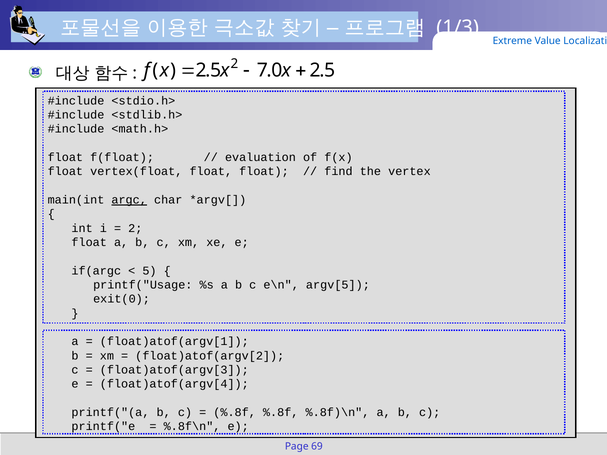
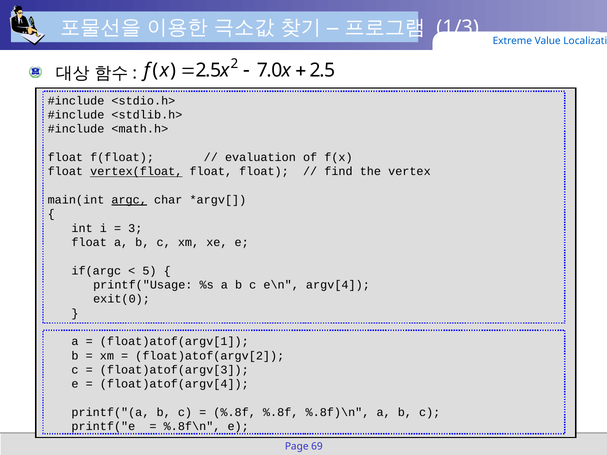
vertex(float underline: none -> present
2 at (135, 228): 2 -> 3
argv[5: argv[5 -> argv[4
